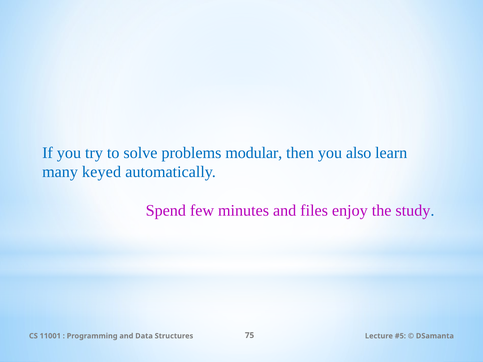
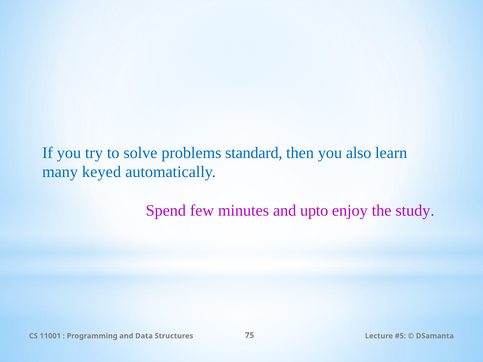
modular: modular -> standard
files: files -> upto
